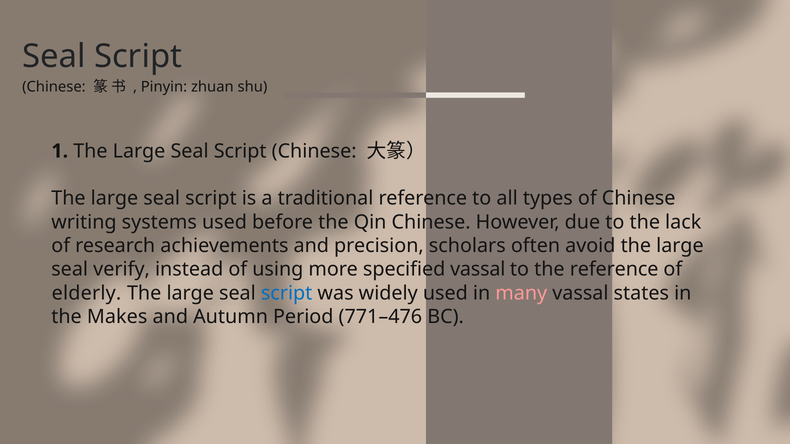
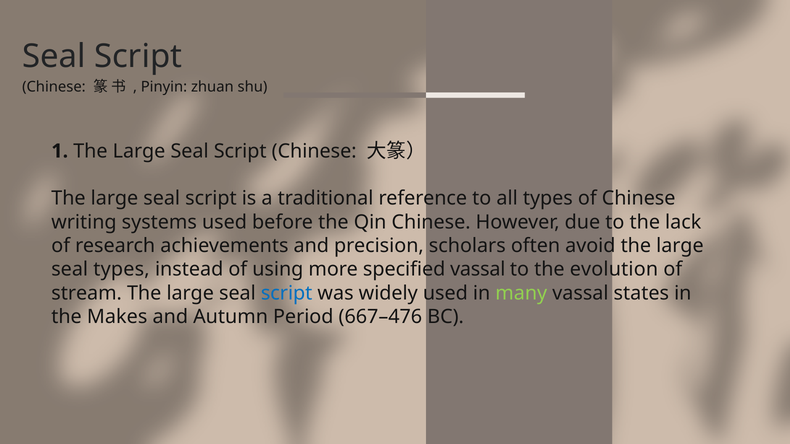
seal verify: verify -> types
the reference: reference -> evolution
elderly: elderly -> stream
many colour: pink -> light green
771–476: 771–476 -> 667–476
